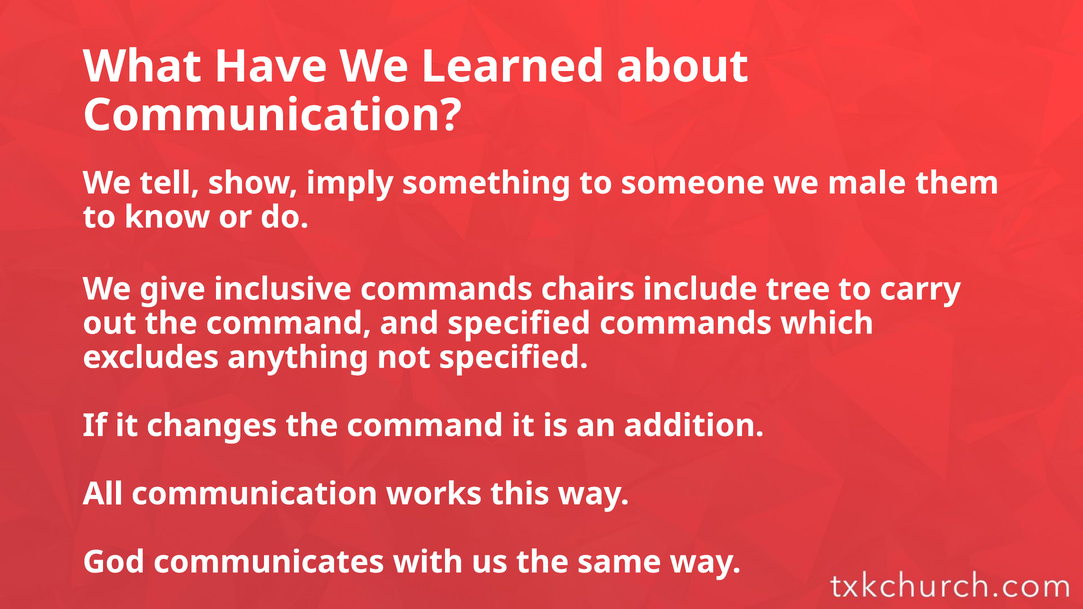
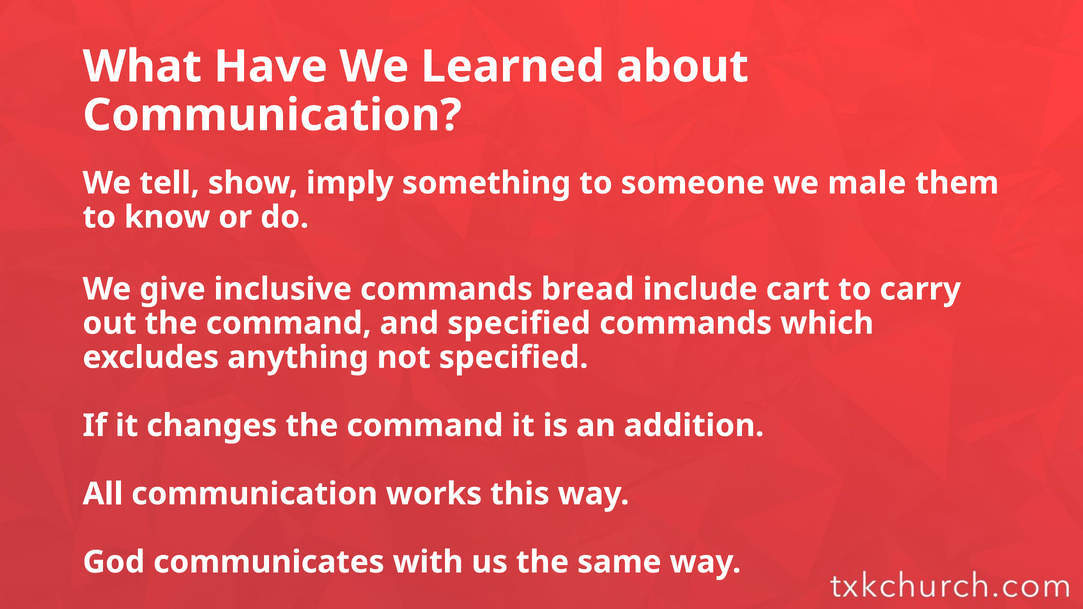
chairs: chairs -> bread
tree: tree -> cart
